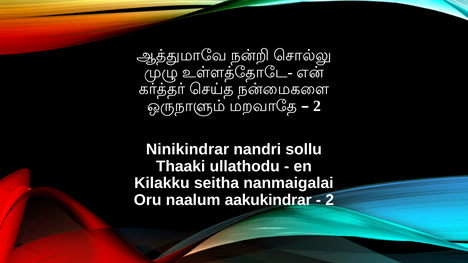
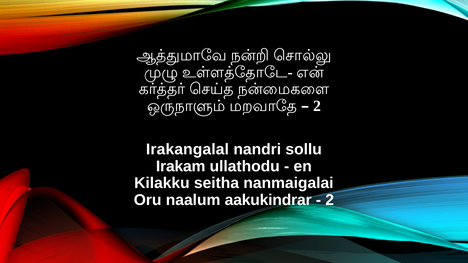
Ninikindrar: Ninikindrar -> Irakangalal
Thaaki: Thaaki -> Irakam
